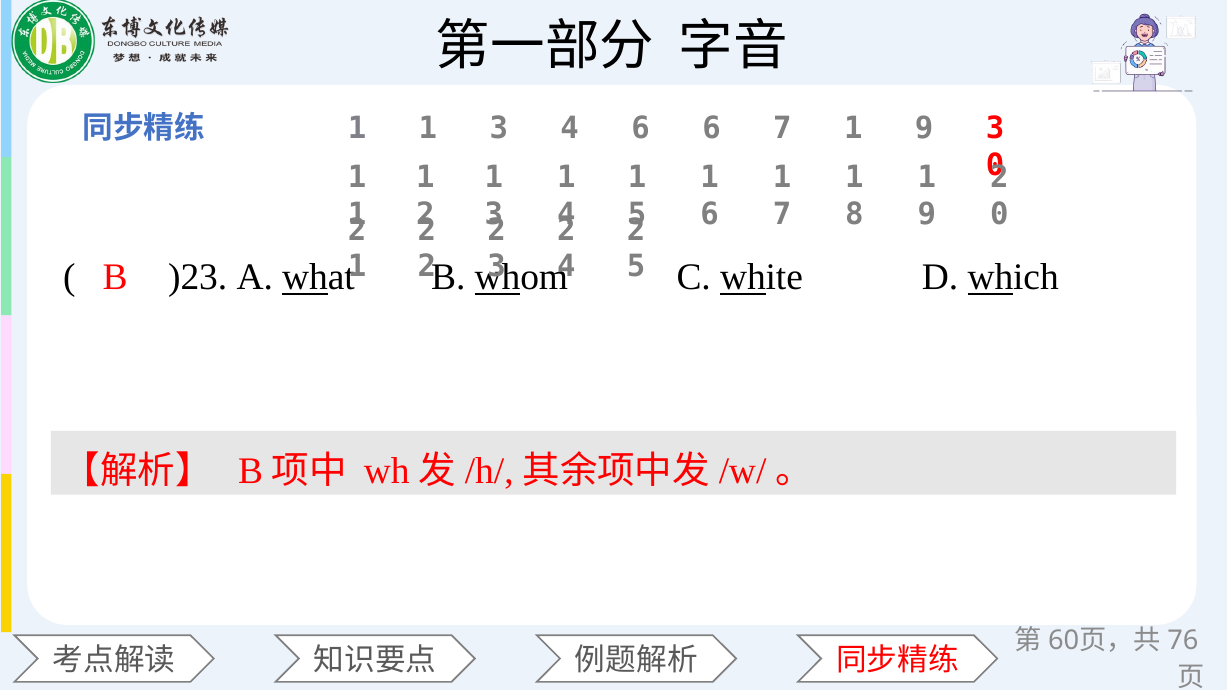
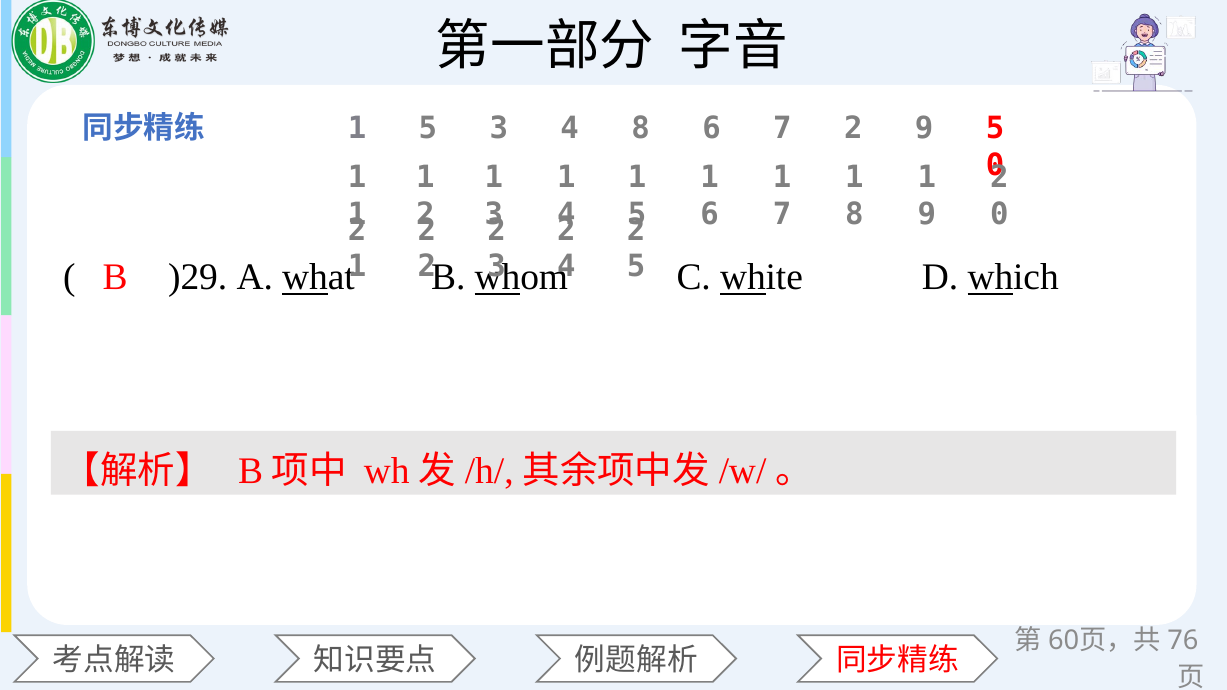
1 at (428, 129): 1 -> 5
4 6: 6 -> 8
6 7 1: 1 -> 2
9 3: 3 -> 5
)23: )23 -> )29
